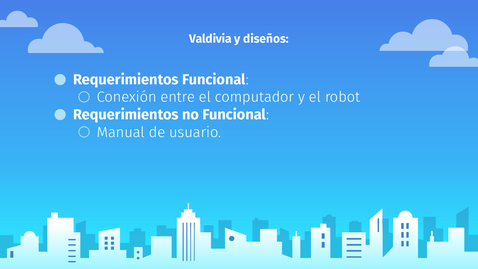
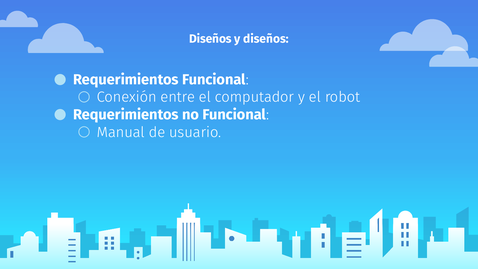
Valdivia at (210, 39): Valdivia -> Diseños
